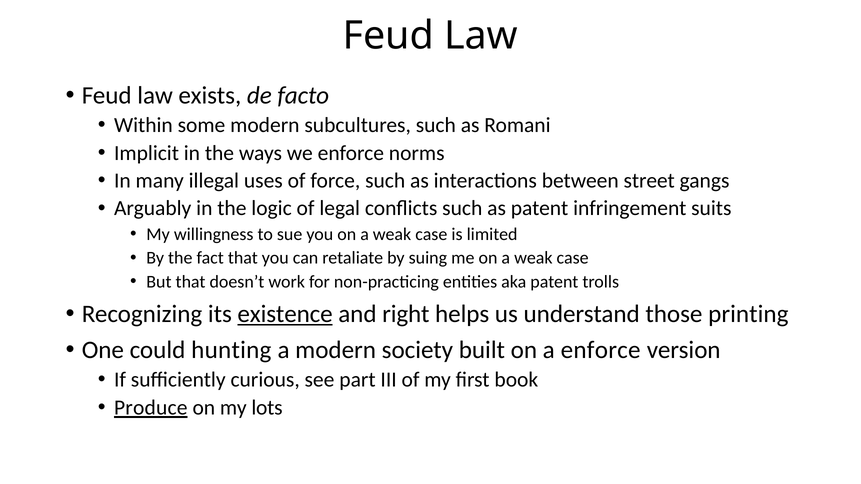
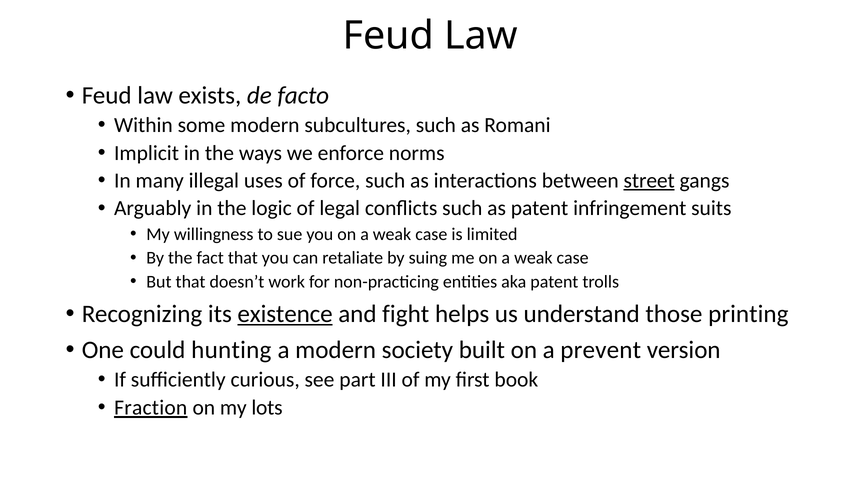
street underline: none -> present
right: right -> fight
a enforce: enforce -> prevent
Produce: Produce -> Fraction
